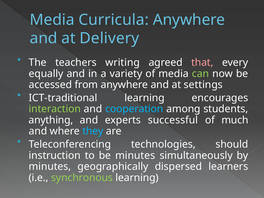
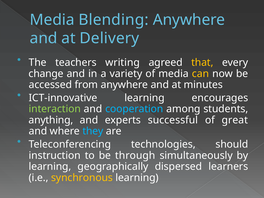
Curricula: Curricula -> Blending
that colour: pink -> yellow
equally: equally -> change
can colour: light green -> yellow
settings: settings -> minutes
ICT-traditional: ICT-traditional -> ICT-innovative
much: much -> great
be minutes: minutes -> through
minutes at (50, 167): minutes -> learning
synchronous colour: light green -> yellow
